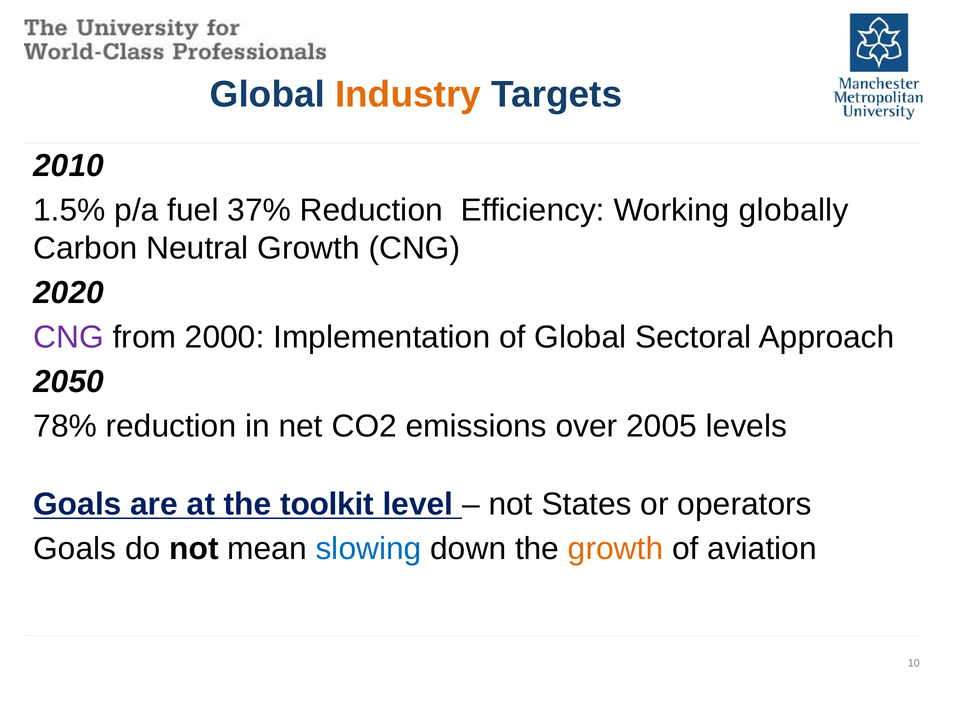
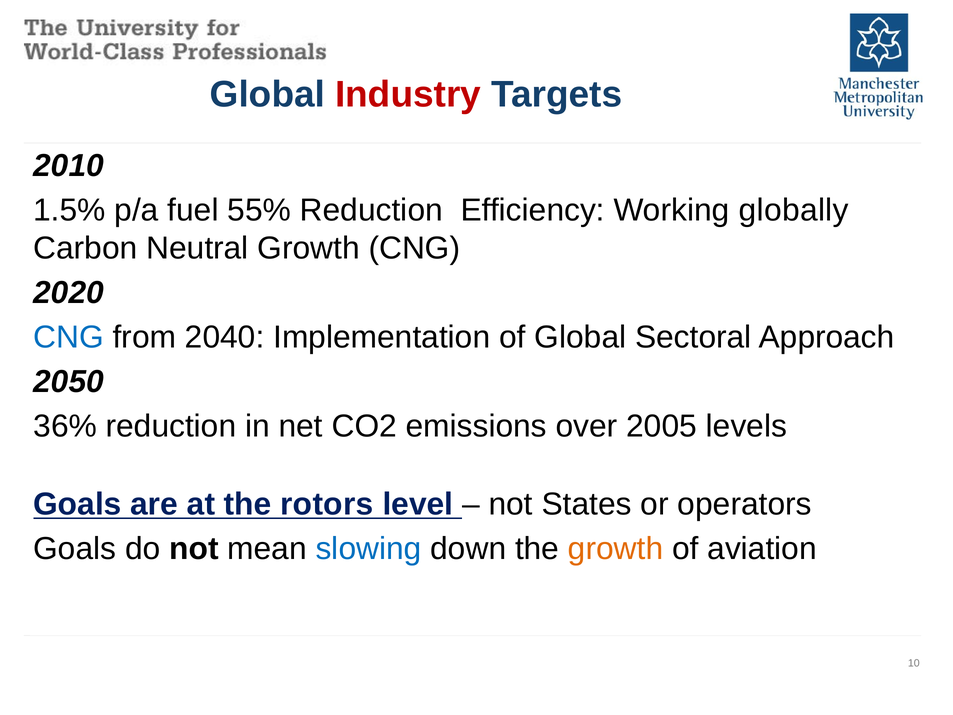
Industry colour: orange -> red
37%: 37% -> 55%
CNG at (69, 337) colour: purple -> blue
2000: 2000 -> 2040
78%: 78% -> 36%
toolkit: toolkit -> rotors
